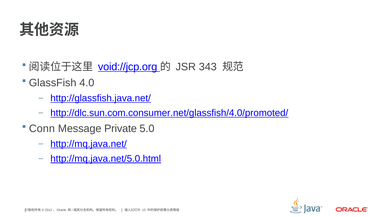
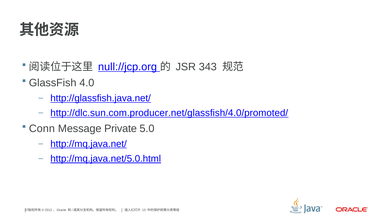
void://jcp.org: void://jcp.org -> null://jcp.org
http://dlc.sun.com.consumer.net/glassfish/4.0/promoted/: http://dlc.sun.com.consumer.net/glassfish/4.0/promoted/ -> http://dlc.sun.com.producer.net/glassfish/4.0/promoted/
